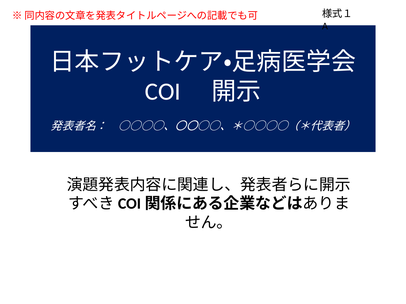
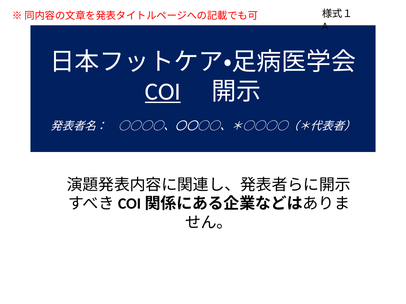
COI underline: none -> present
